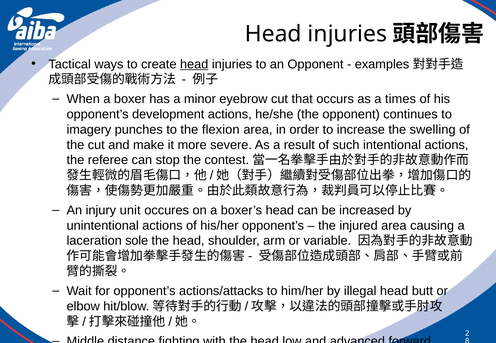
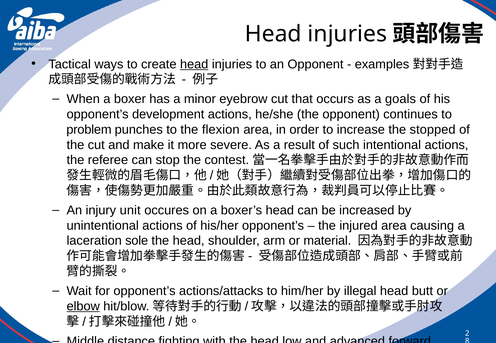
times: times -> goals
imagery: imagery -> problem
swelling: swelling -> stopped
variable: variable -> material
elbow underline: none -> present
